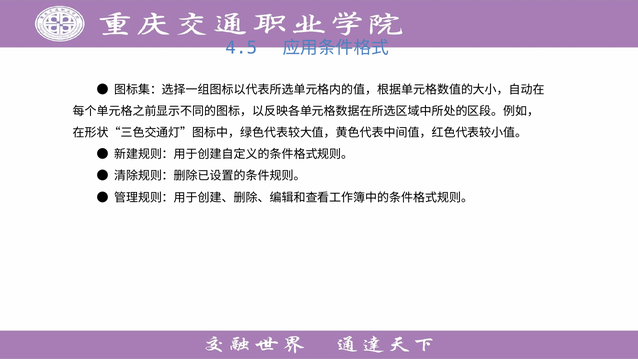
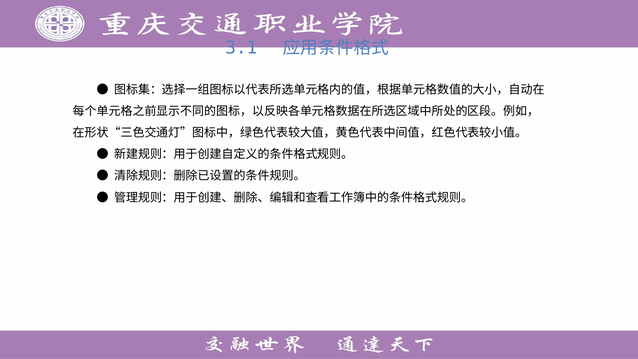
4.5: 4.5 -> 3.1
